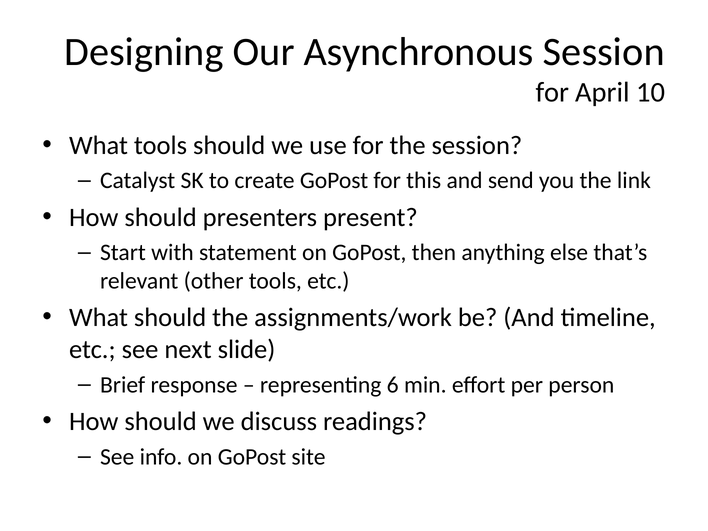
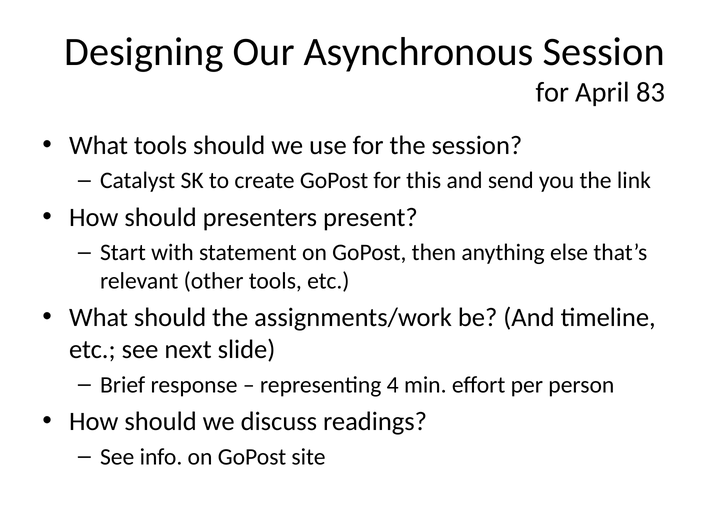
10: 10 -> 83
6: 6 -> 4
